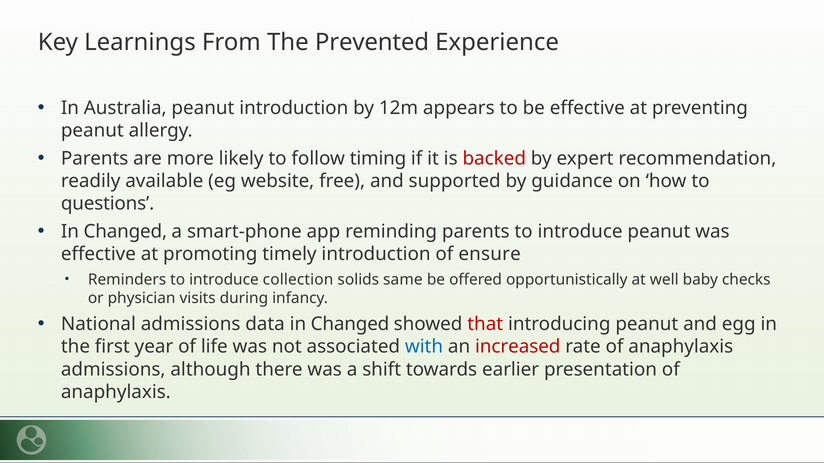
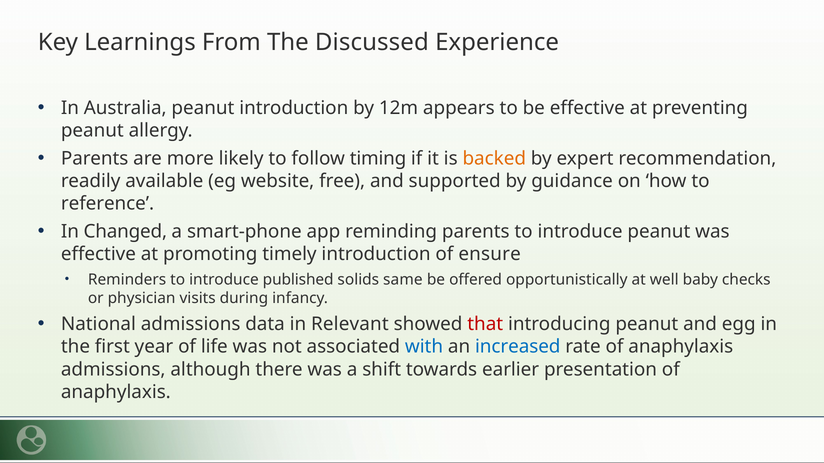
Prevented: Prevented -> Discussed
backed colour: red -> orange
questions: questions -> reference
collection: collection -> published
data in Changed: Changed -> Relevant
increased colour: red -> blue
